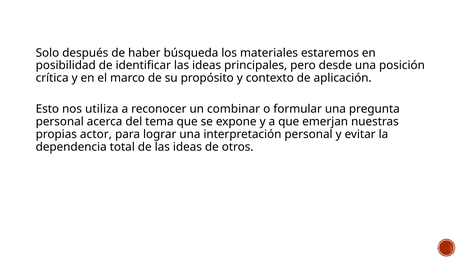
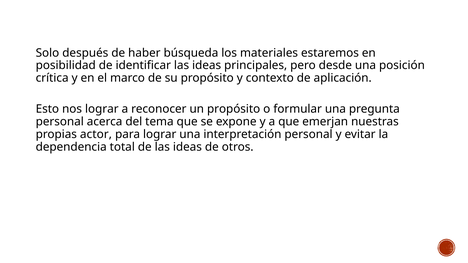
nos utiliza: utiliza -> lograr
un combinar: combinar -> propósito
